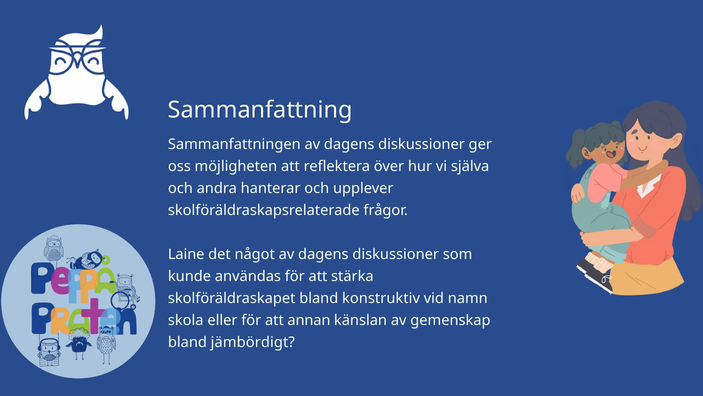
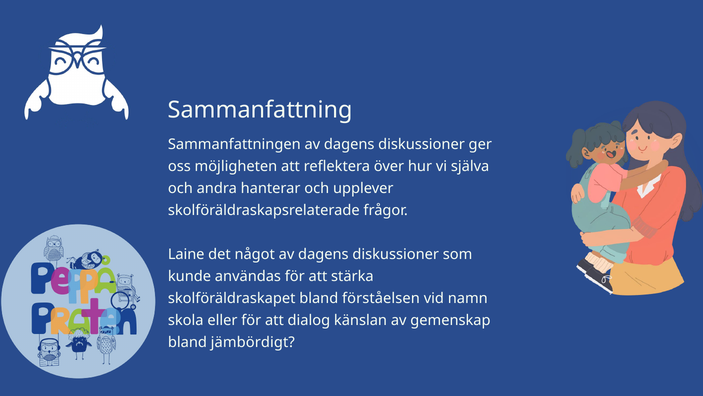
konstruktiv: konstruktiv -> förståelsen
annan: annan -> dialog
